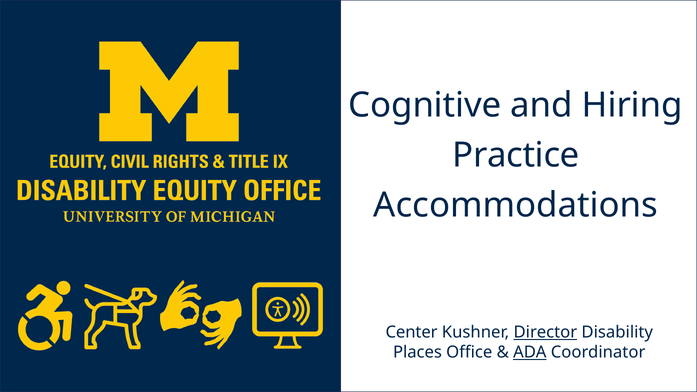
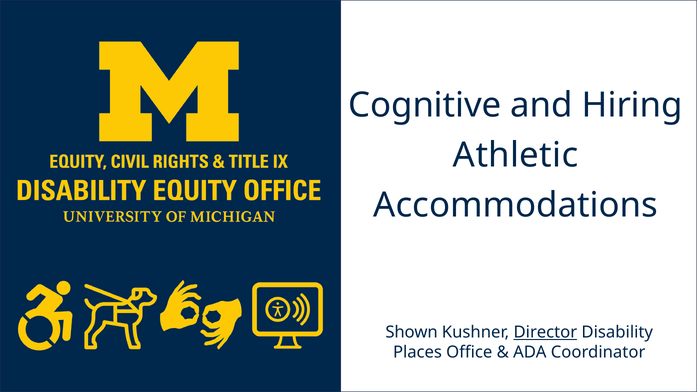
Practice: Practice -> Athletic
Center: Center -> Shown
ADA underline: present -> none
